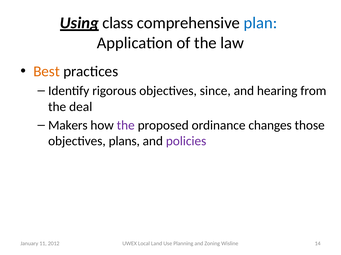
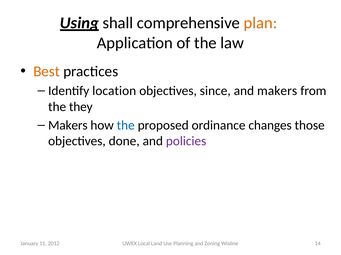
class: class -> shall
plan colour: blue -> orange
rigorous: rigorous -> location
and hearing: hearing -> makers
deal: deal -> they
the at (126, 126) colour: purple -> blue
plans: plans -> done
